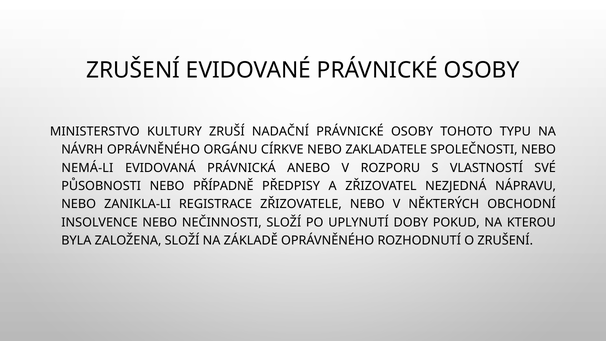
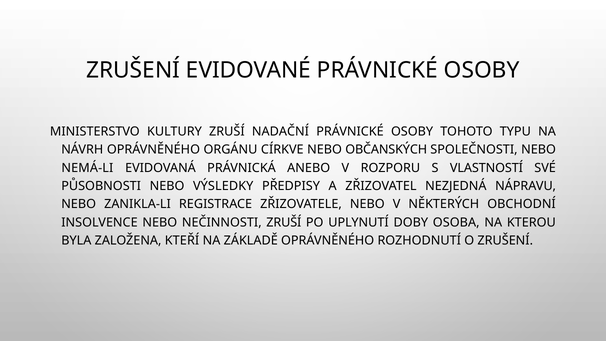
ZAKLADATELE: ZAKLADATELE -> OBČANSKÝCH
PŘÍPADNĚ: PŘÍPADNĚ -> VÝSLEDKY
NEČINNOSTI SLOŽÍ: SLOŽÍ -> ZRUŠÍ
POKUD: POKUD -> OSOBA
ZALOŽENA SLOŽÍ: SLOŽÍ -> KTEŘÍ
